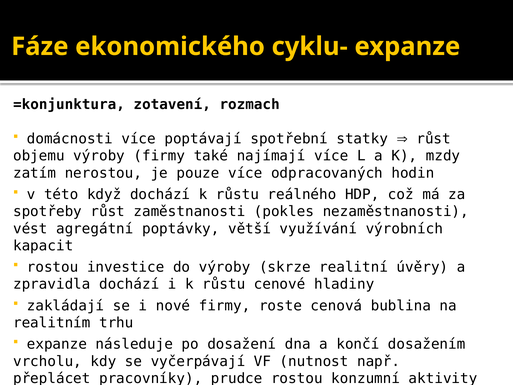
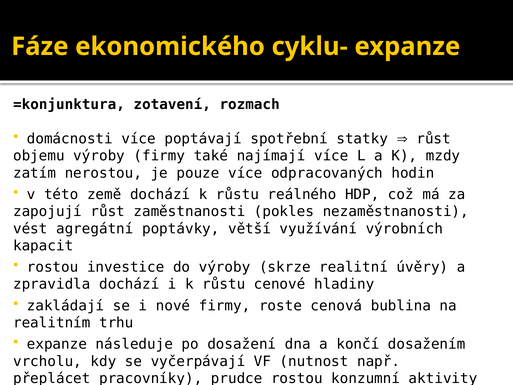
když: když -> země
spotřeby: spotřeby -> zapojují
